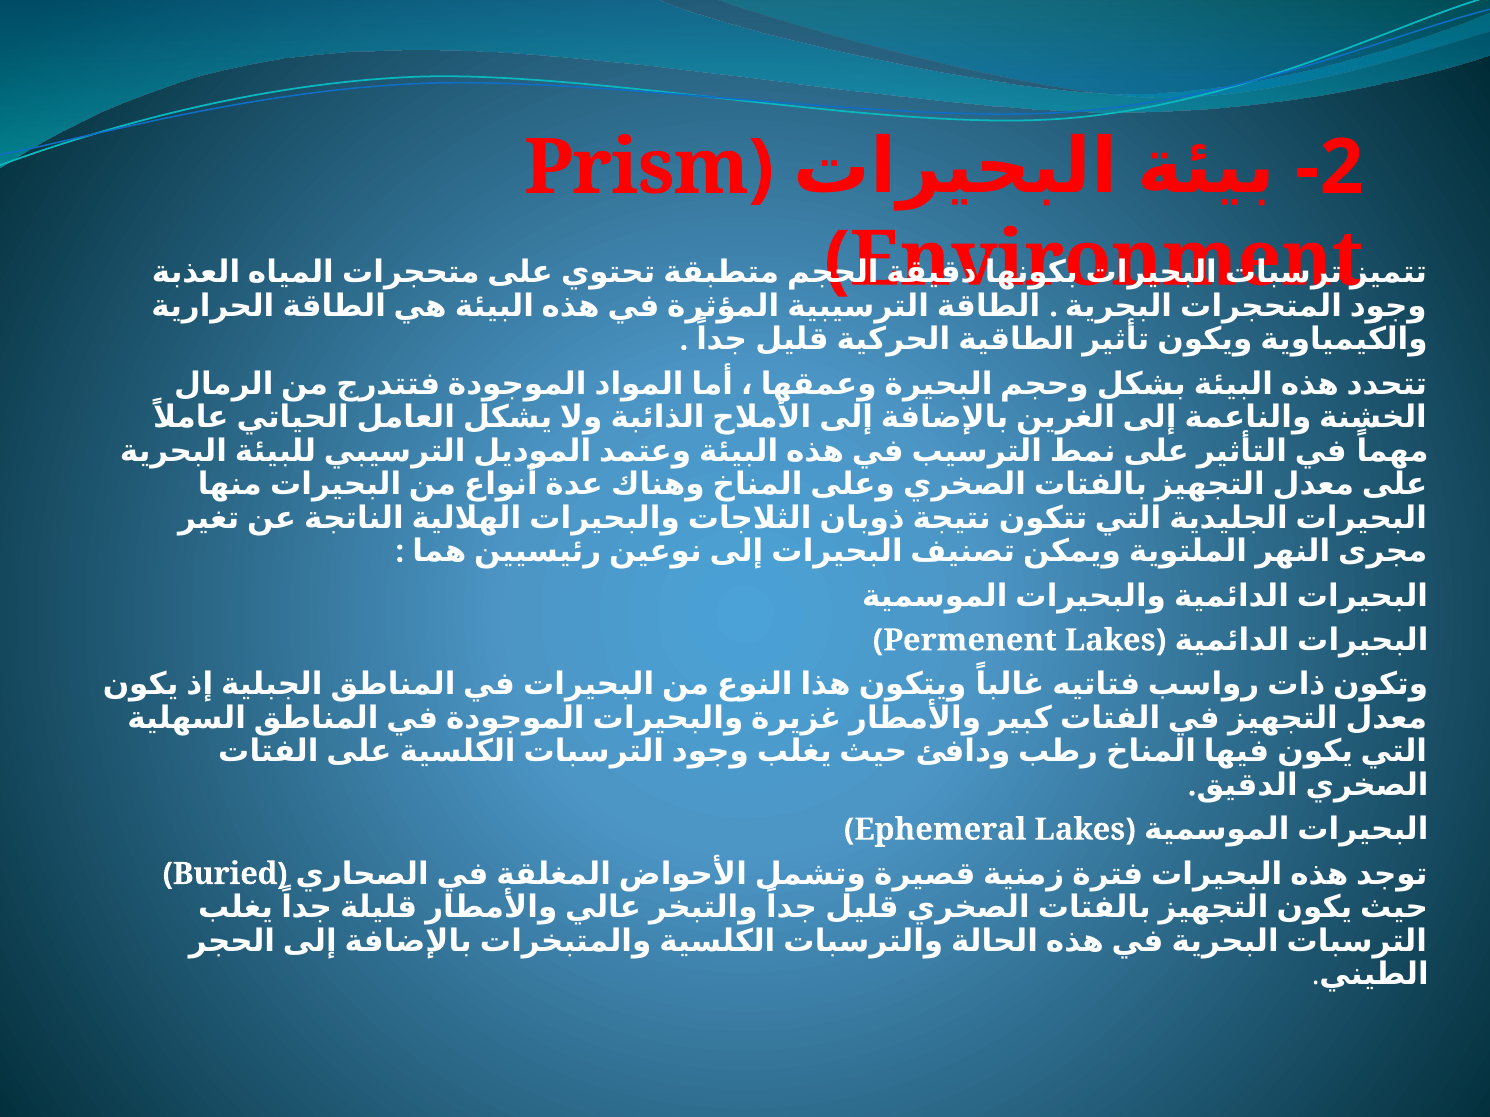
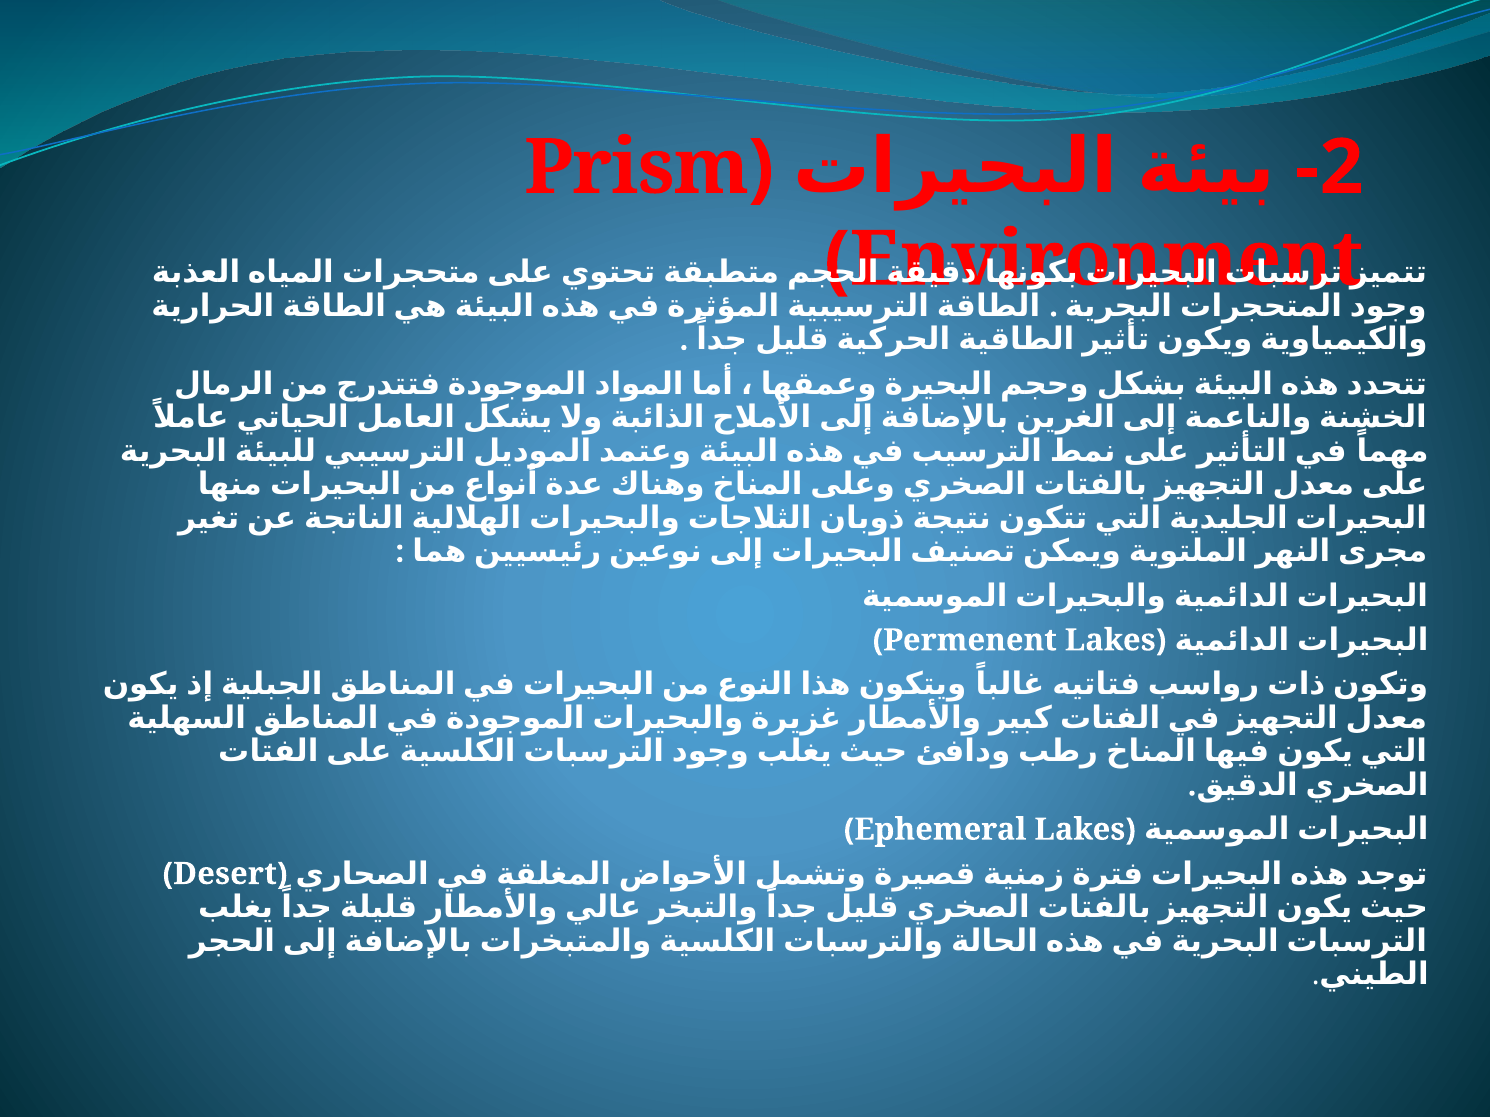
Buried: Buried -> Desert
